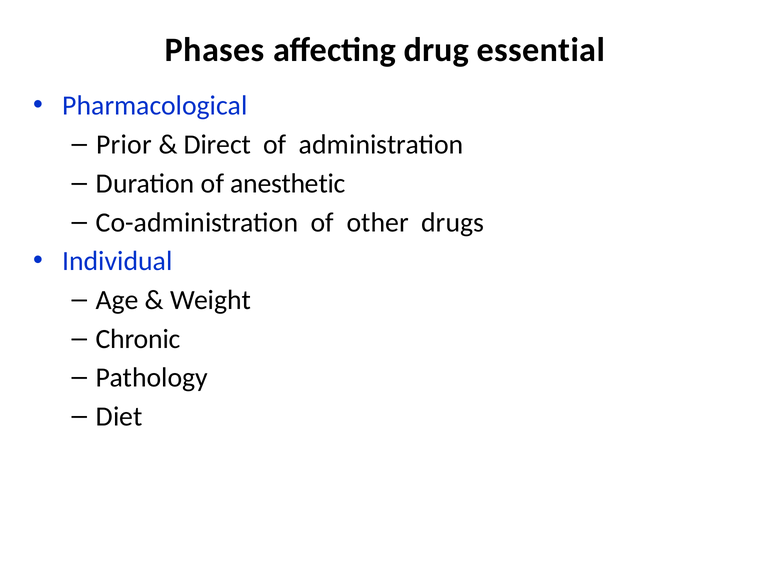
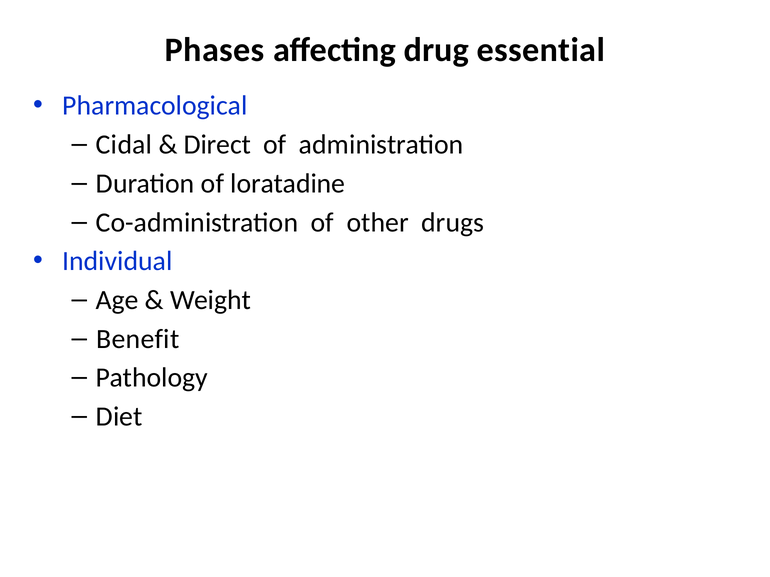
Prior: Prior -> Cidal
anesthetic: anesthetic -> loratadine
Chronic: Chronic -> Benefit
